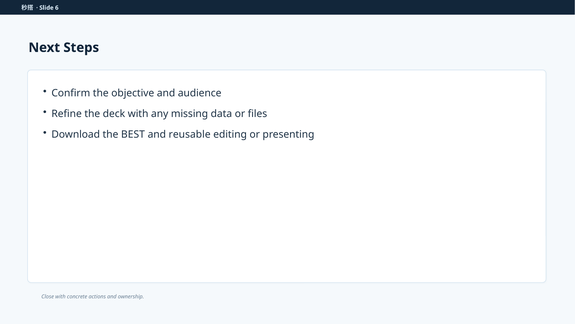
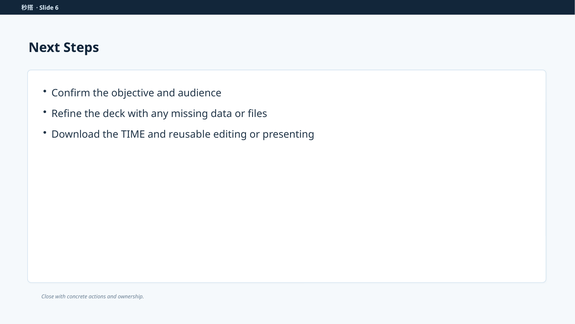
BEST: BEST -> TIME
